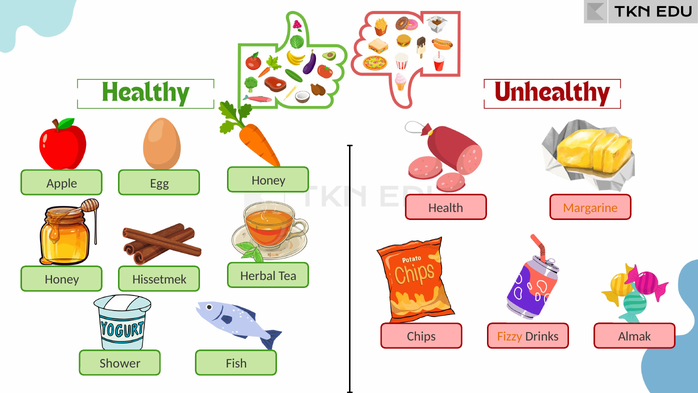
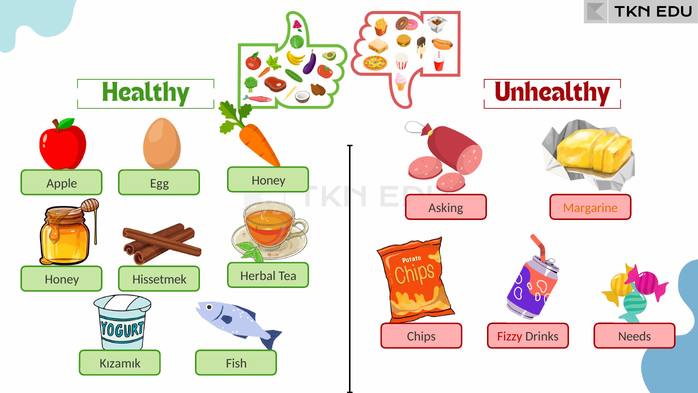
Health: Health -> Asking
Fizzy colour: orange -> red
Almak: Almak -> Needs
Shower: Shower -> Kızamık
